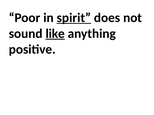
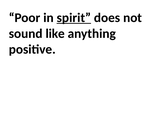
like underline: present -> none
